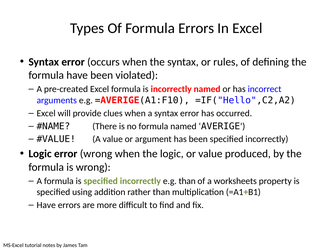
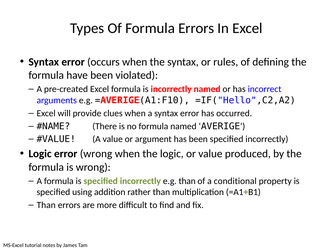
worksheets: worksheets -> conditional
Have at (46, 205): Have -> Than
